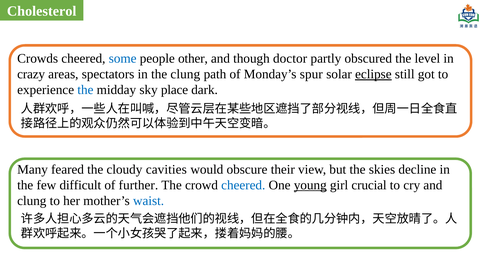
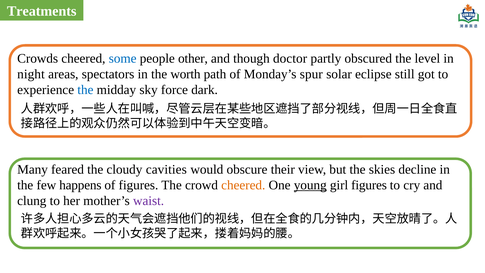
Cholesterol: Cholesterol -> Treatments
crazy: crazy -> night
the clung: clung -> worth
eclipse underline: present -> none
place: place -> force
difficult: difficult -> happens
of further: further -> figures
cheered at (243, 185) colour: blue -> orange
girl crucial: crucial -> figures
waist colour: blue -> purple
